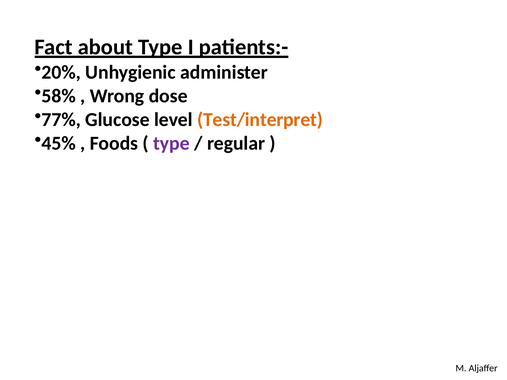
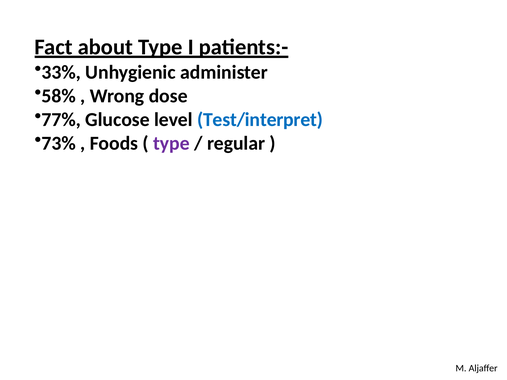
20%: 20% -> 33%
Test/interpret colour: orange -> blue
45%: 45% -> 73%
